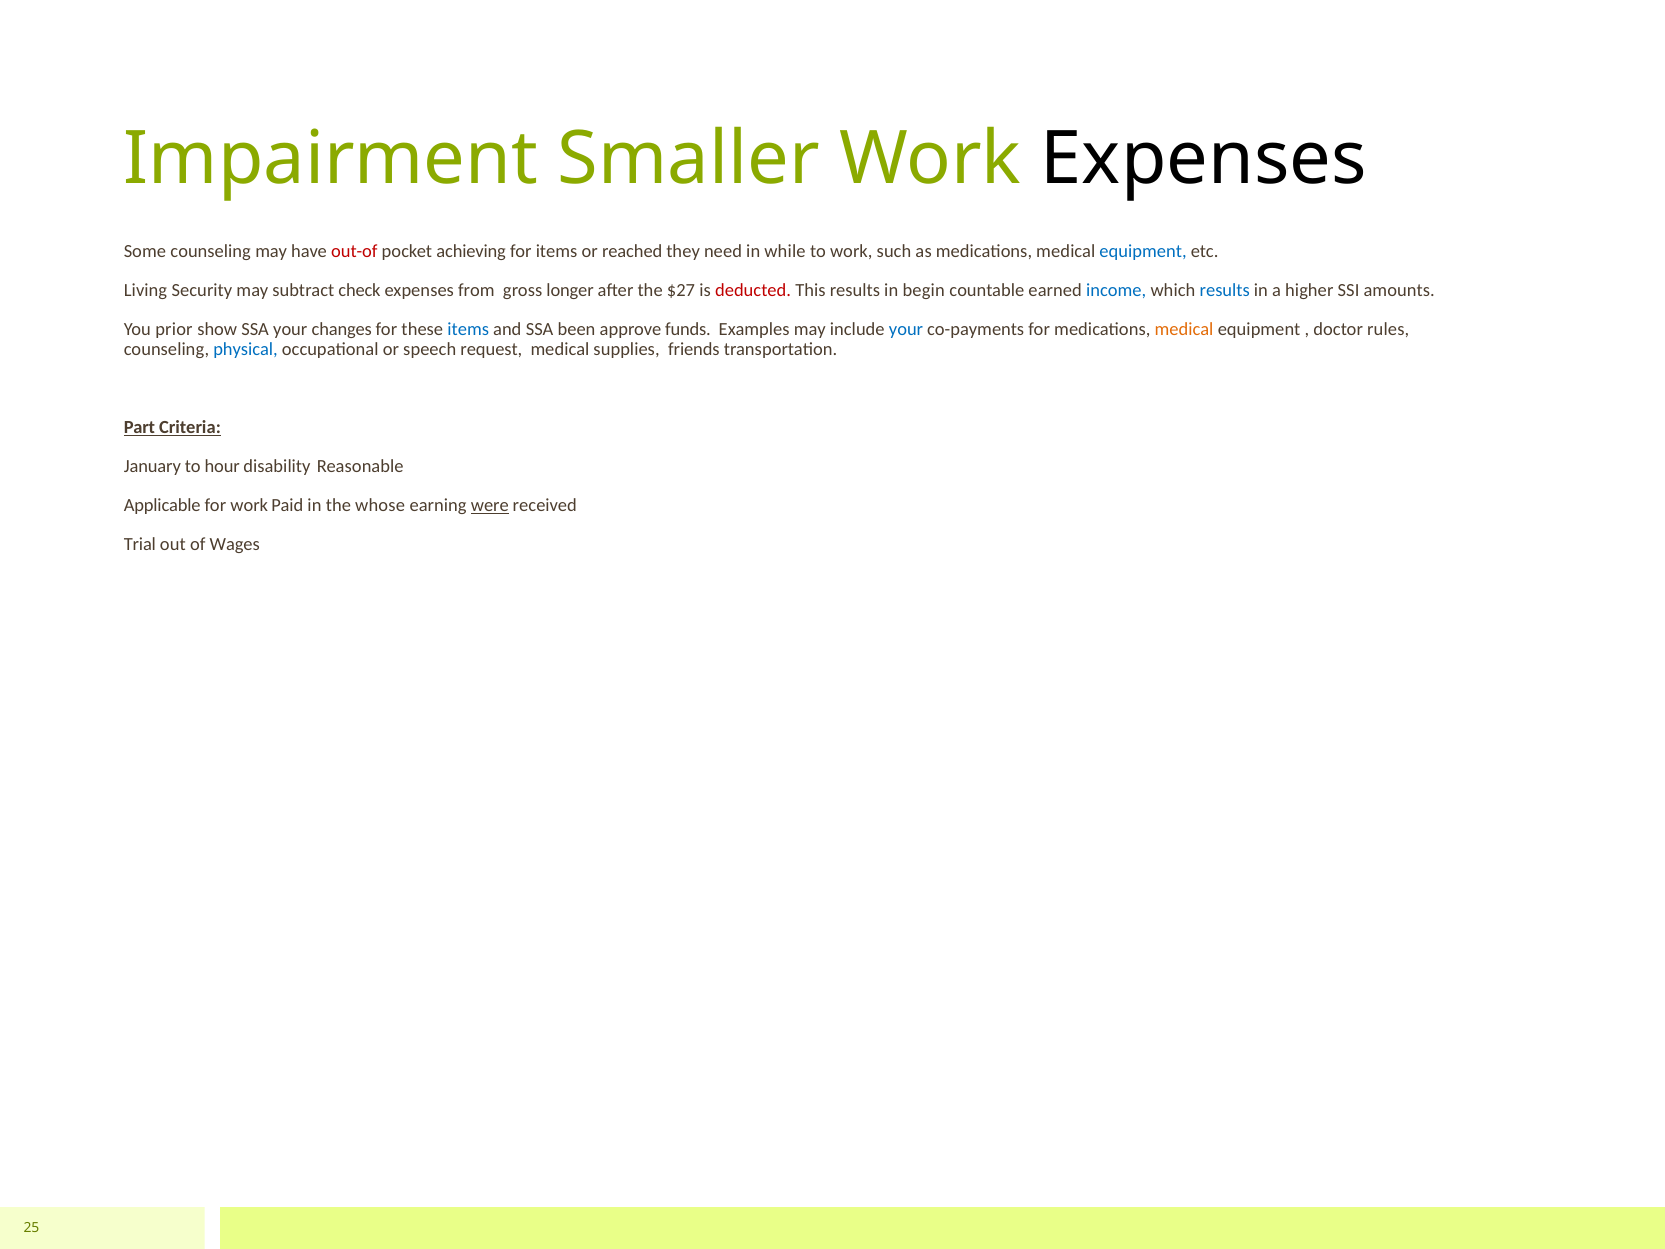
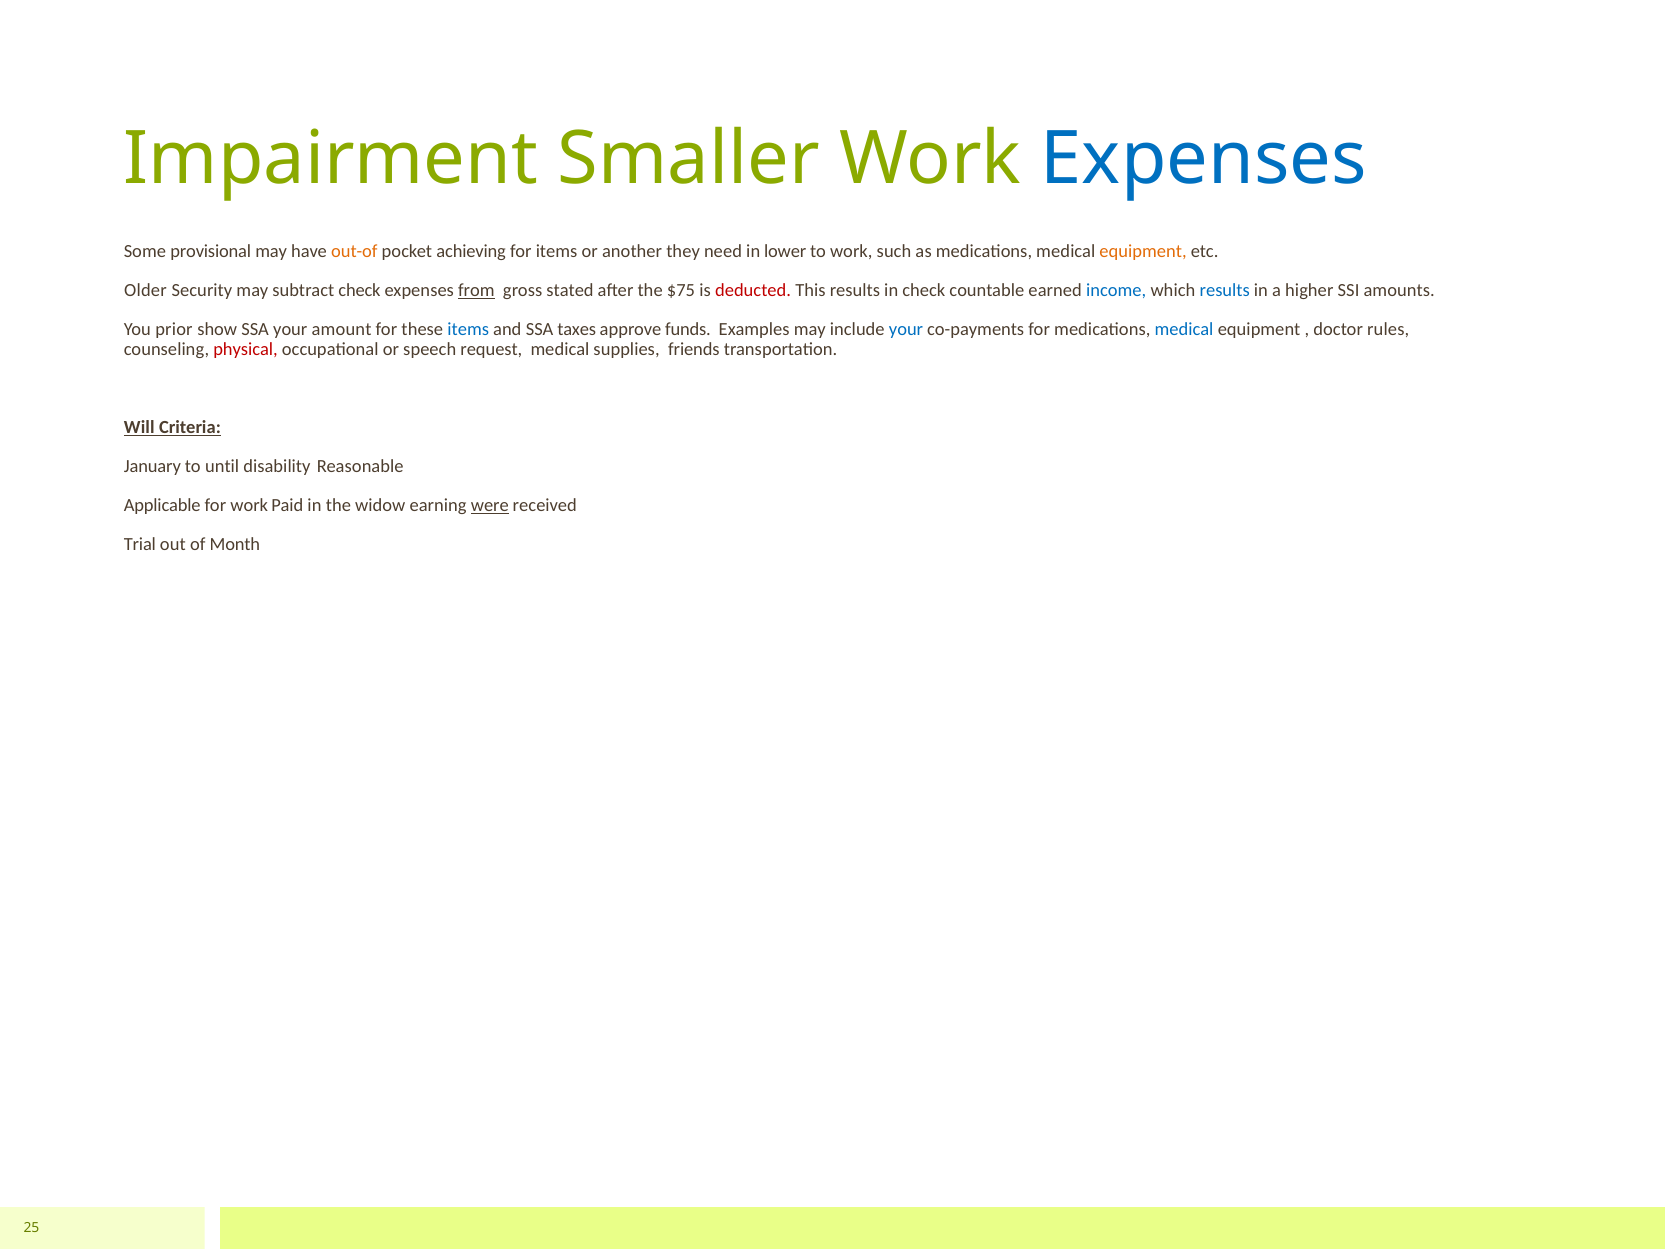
Expenses at (1204, 159) colour: black -> blue
Some counseling: counseling -> provisional
out-of colour: red -> orange
reached: reached -> another
while: while -> lower
equipment at (1143, 251) colour: blue -> orange
Living: Living -> Older
from underline: none -> present
longer: longer -> stated
$27: $27 -> $75
in begin: begin -> check
changes: changes -> amount
been: been -> taxes
medical at (1184, 329) colour: orange -> blue
physical colour: blue -> red
Part: Part -> Will
hour: hour -> until
whose: whose -> widow
Wages: Wages -> Month
